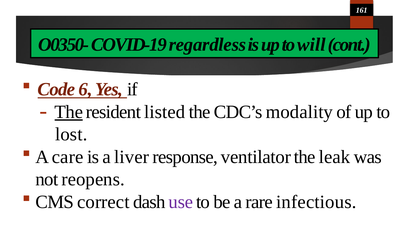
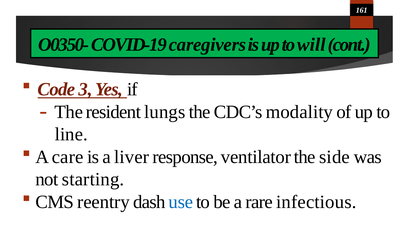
regardless: regardless -> caregivers
6: 6 -> 3
The at (69, 112) underline: present -> none
listed: listed -> lungs
lost: lost -> line
leak: leak -> side
reopens: reopens -> starting
correct: correct -> reentry
use colour: purple -> blue
